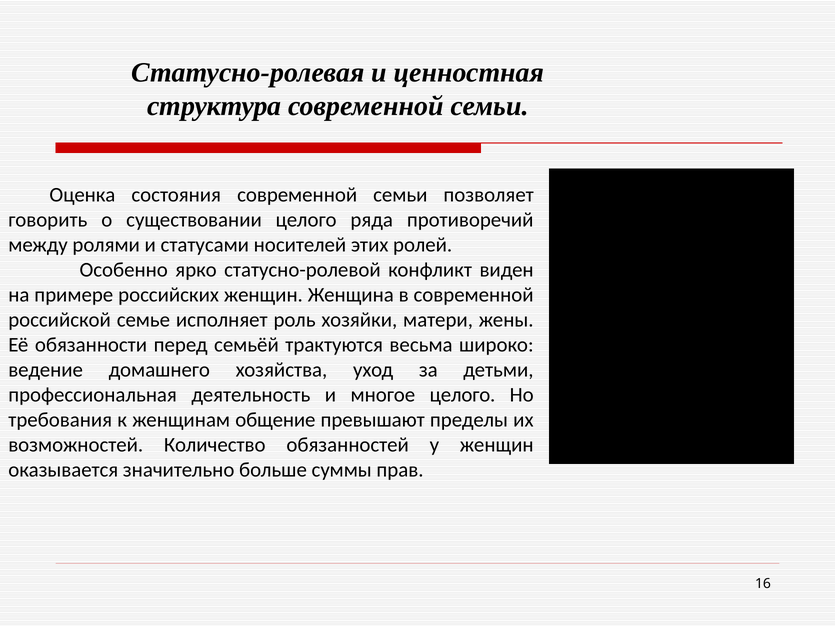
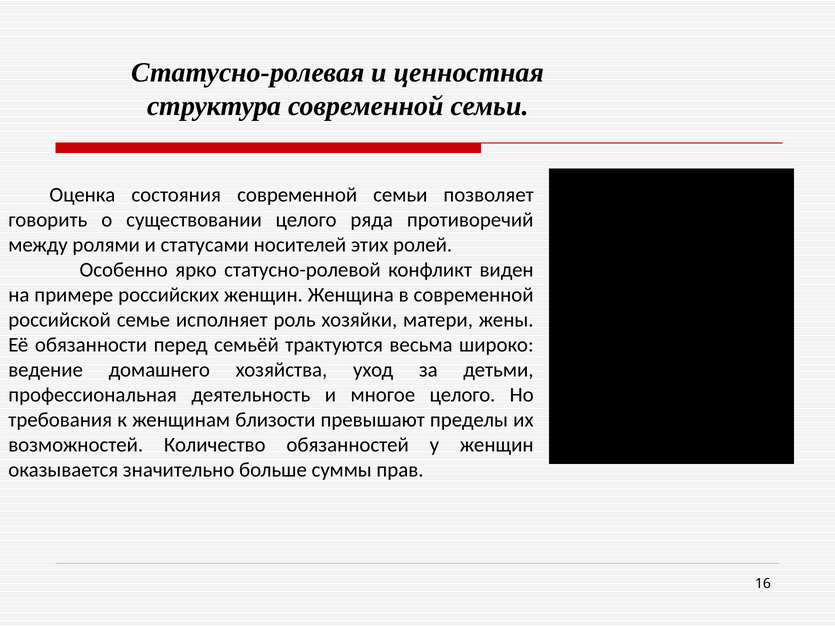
общение: общение -> близости
